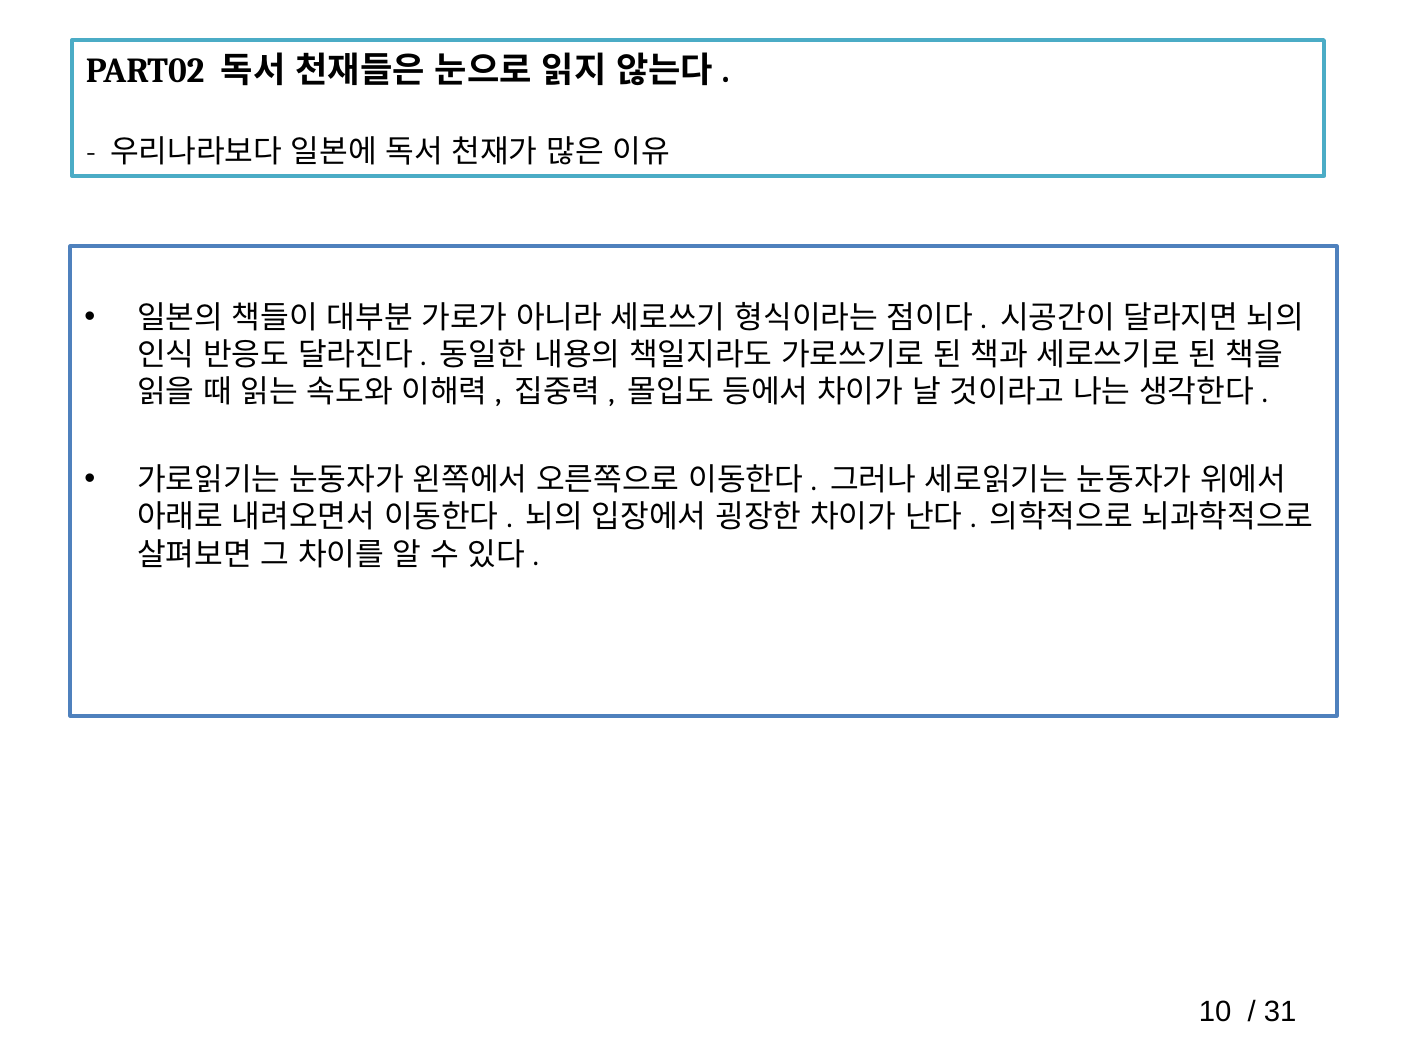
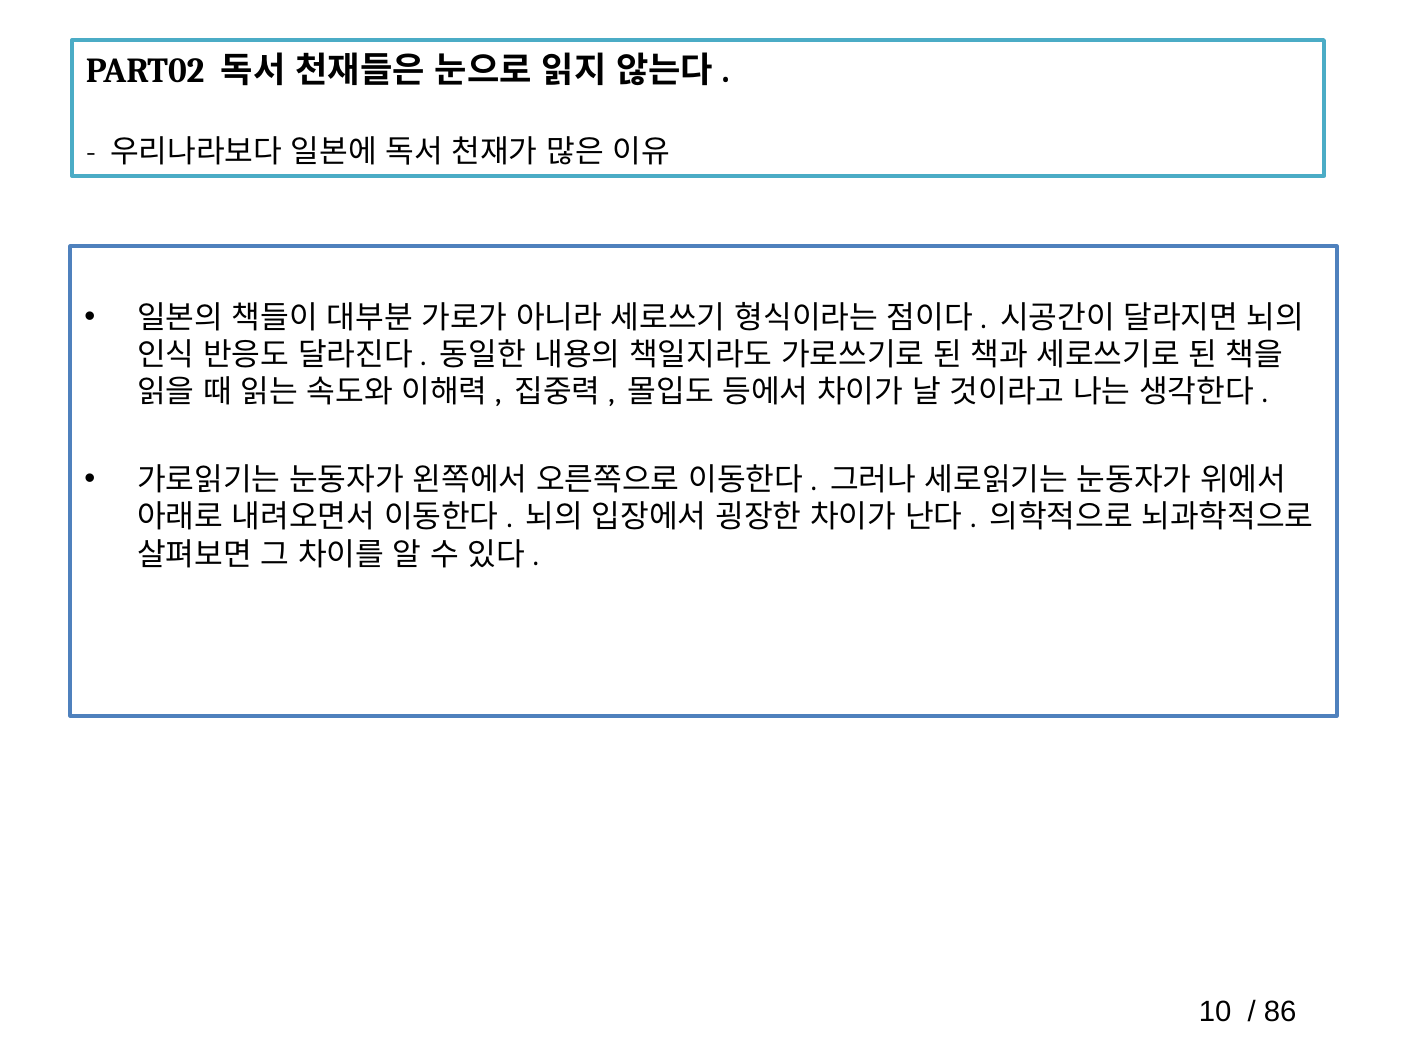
31: 31 -> 86
